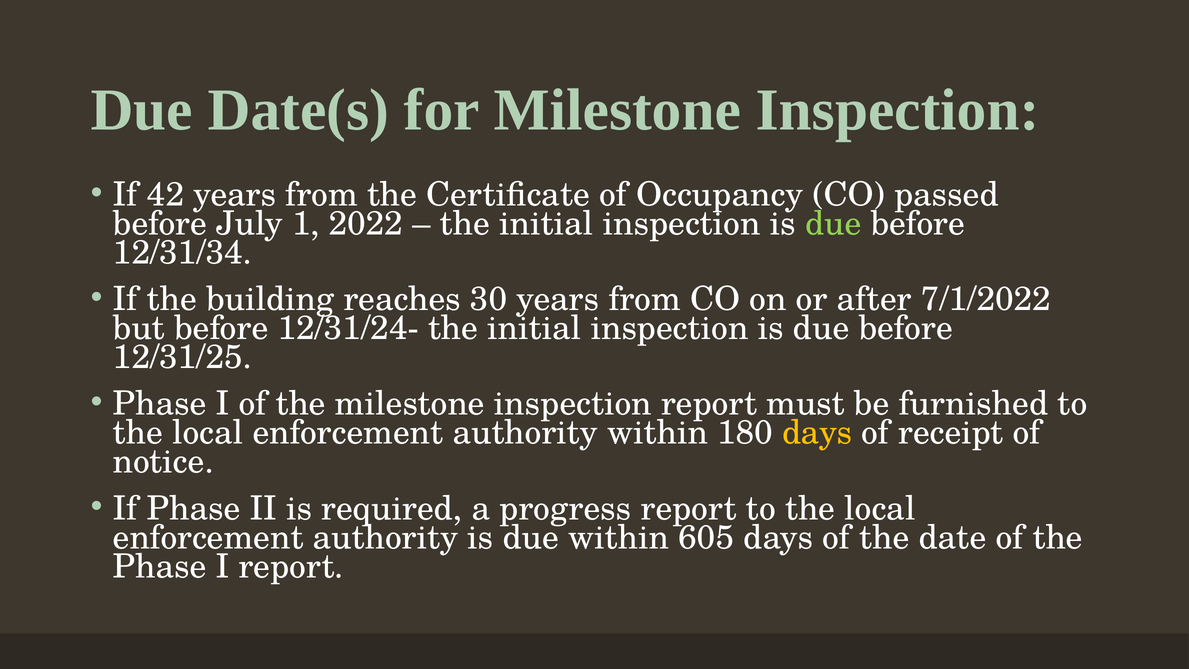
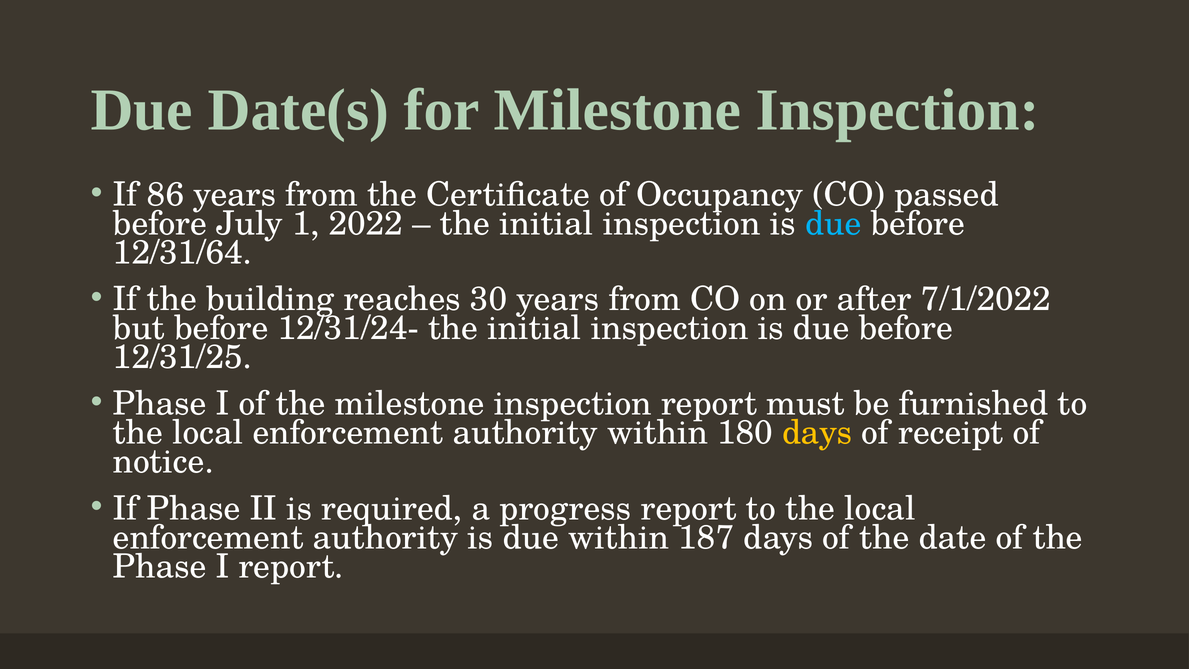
42: 42 -> 86
due at (833, 224) colour: light green -> light blue
12/31/34: 12/31/34 -> 12/31/64
605: 605 -> 187
